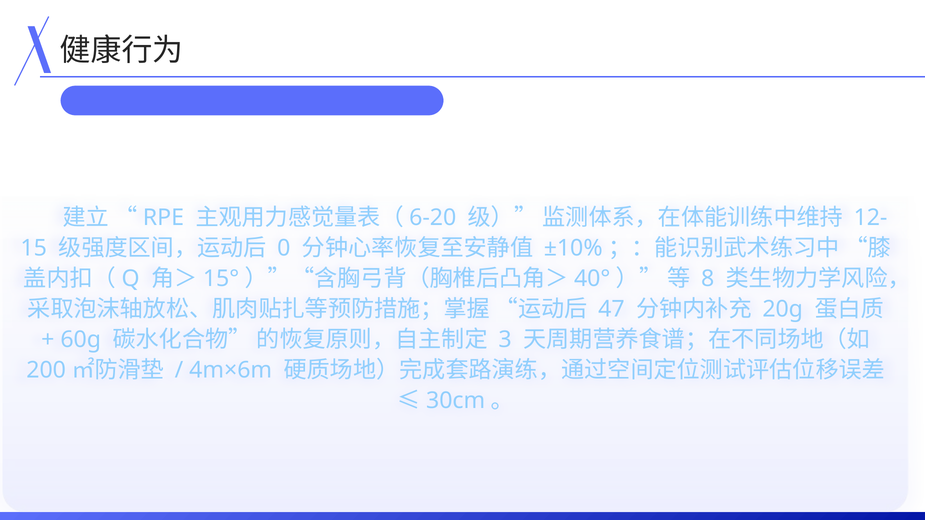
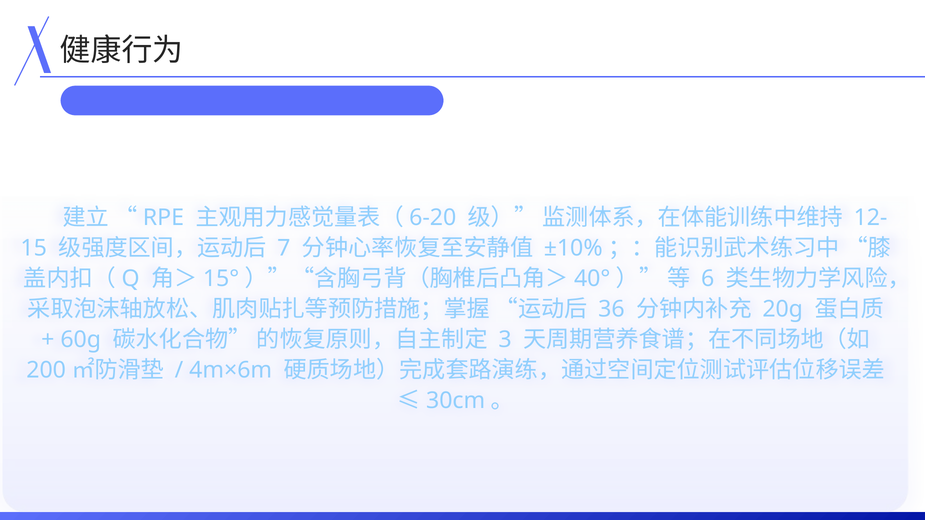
0: 0 -> 7
8: 8 -> 6
47: 47 -> 36
